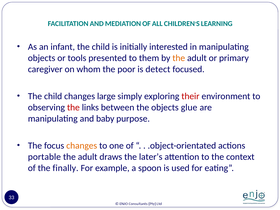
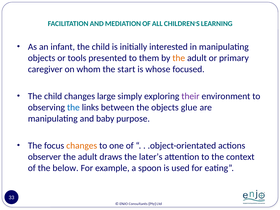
poor: poor -> start
detect: detect -> whose
their colour: red -> purple
the at (73, 107) colour: red -> blue
portable: portable -> observer
finally: finally -> below
